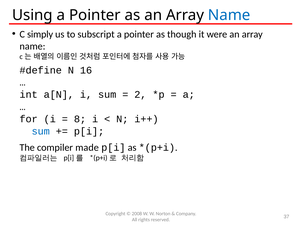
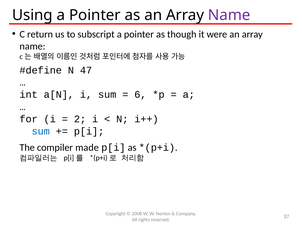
Name at (229, 15) colour: blue -> purple
simply: simply -> return
16: 16 -> 47
2: 2 -> 6
8: 8 -> 2
